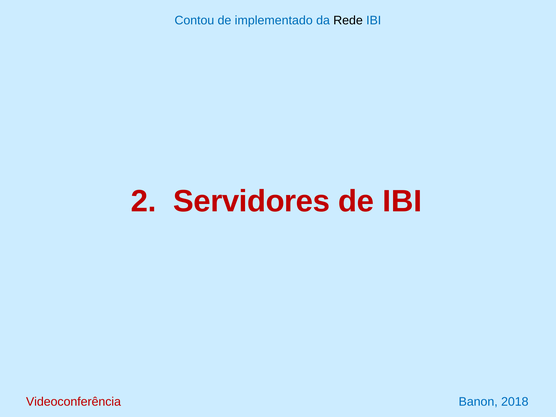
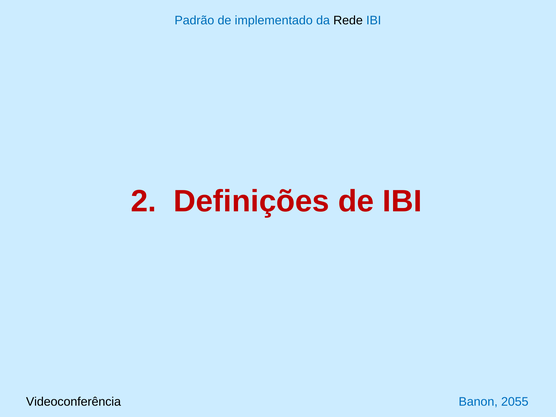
Contou: Contou -> Padrão
Servidores: Servidores -> Definições
Videoconferência colour: red -> black
2018: 2018 -> 2055
